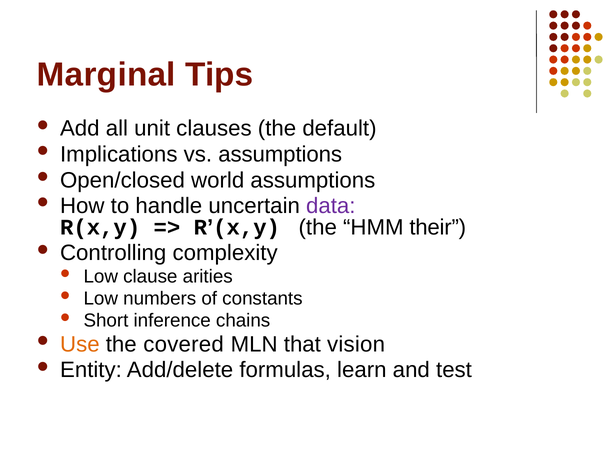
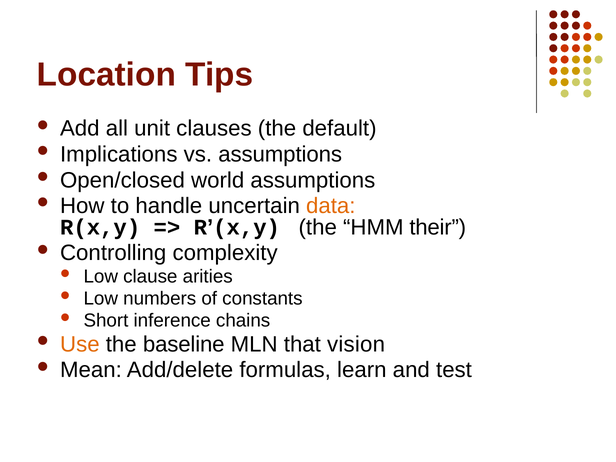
Marginal: Marginal -> Location
data colour: purple -> orange
covered: covered -> baseline
Entity: Entity -> Mean
